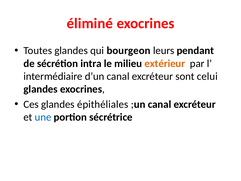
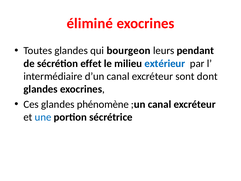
intra: intra -> effet
extérieur colour: orange -> blue
celui: celui -> dont
épithéliales: épithéliales -> phénomène
